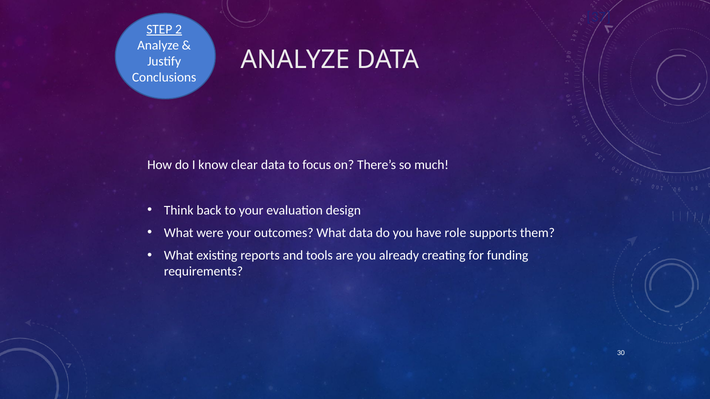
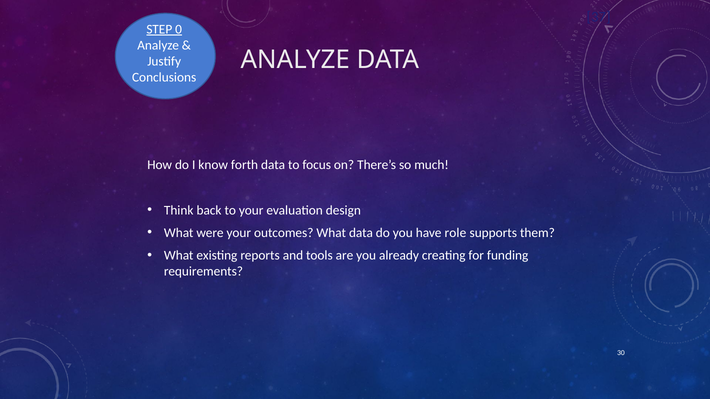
2: 2 -> 0
clear: clear -> forth
